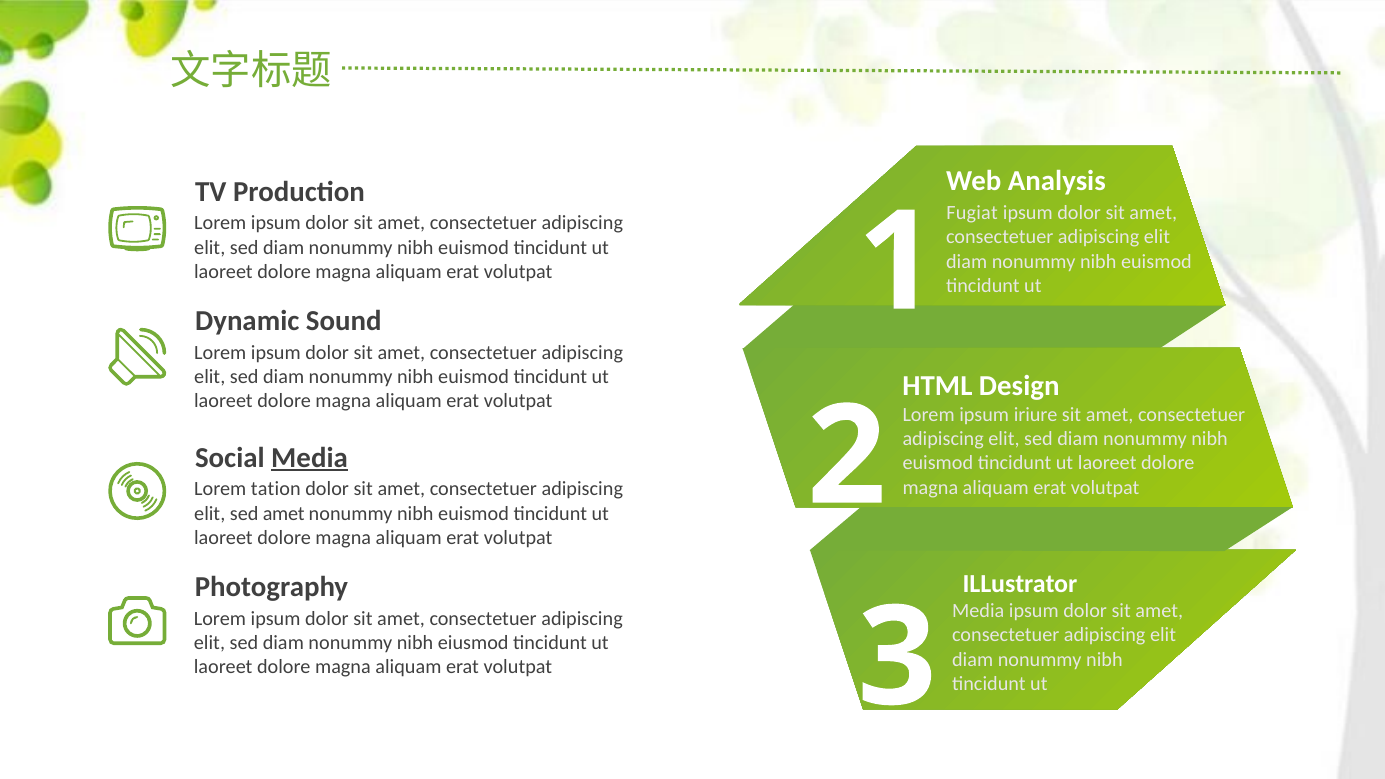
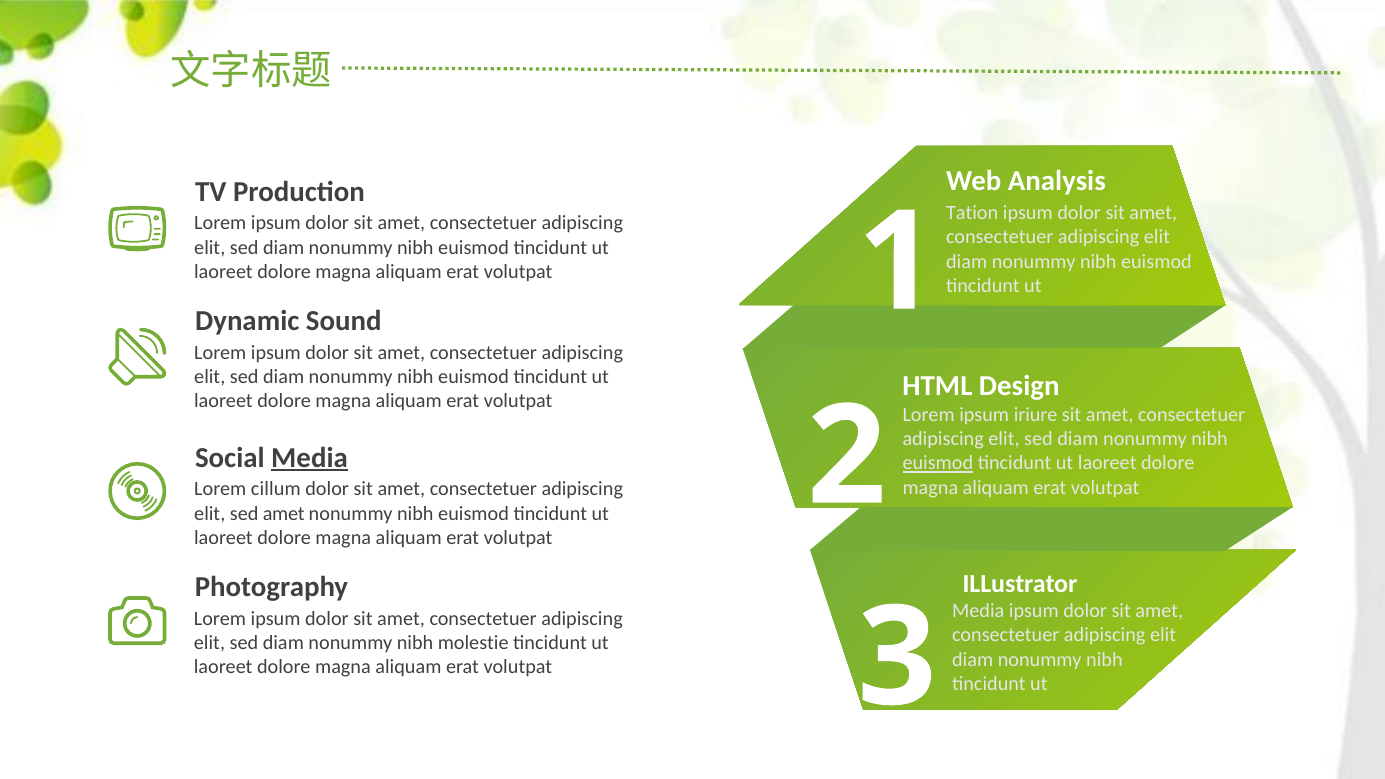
Fugiat: Fugiat -> Tation
euismod at (938, 463) underline: none -> present
tation: tation -> cillum
eiusmod: eiusmod -> molestie
